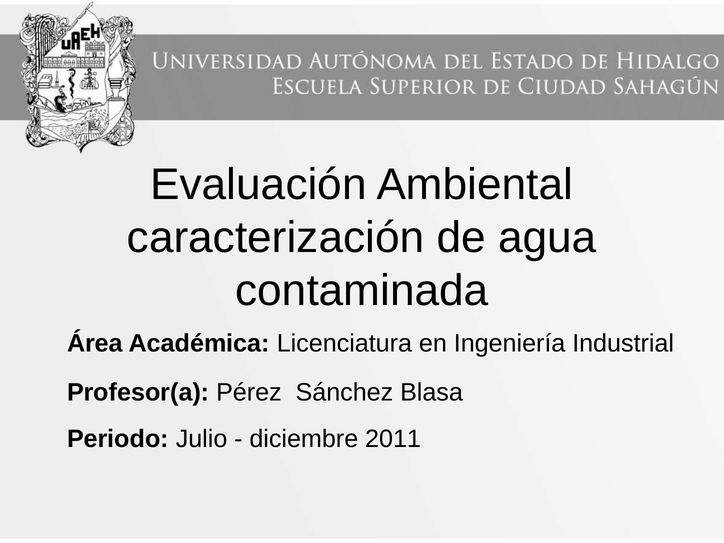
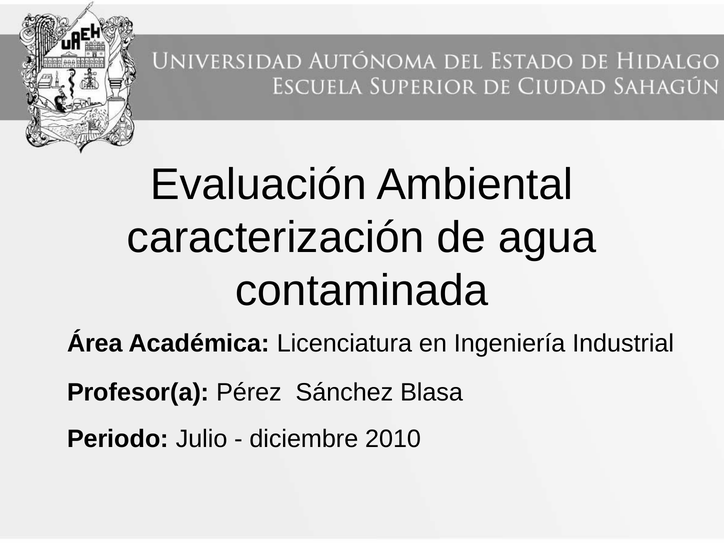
2011: 2011 -> 2010
